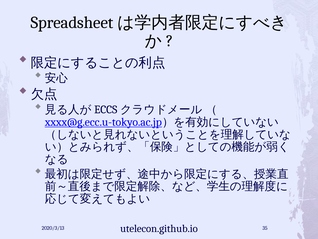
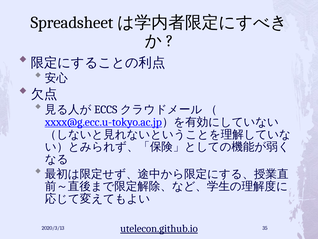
utelecon.github.io underline: none -> present
